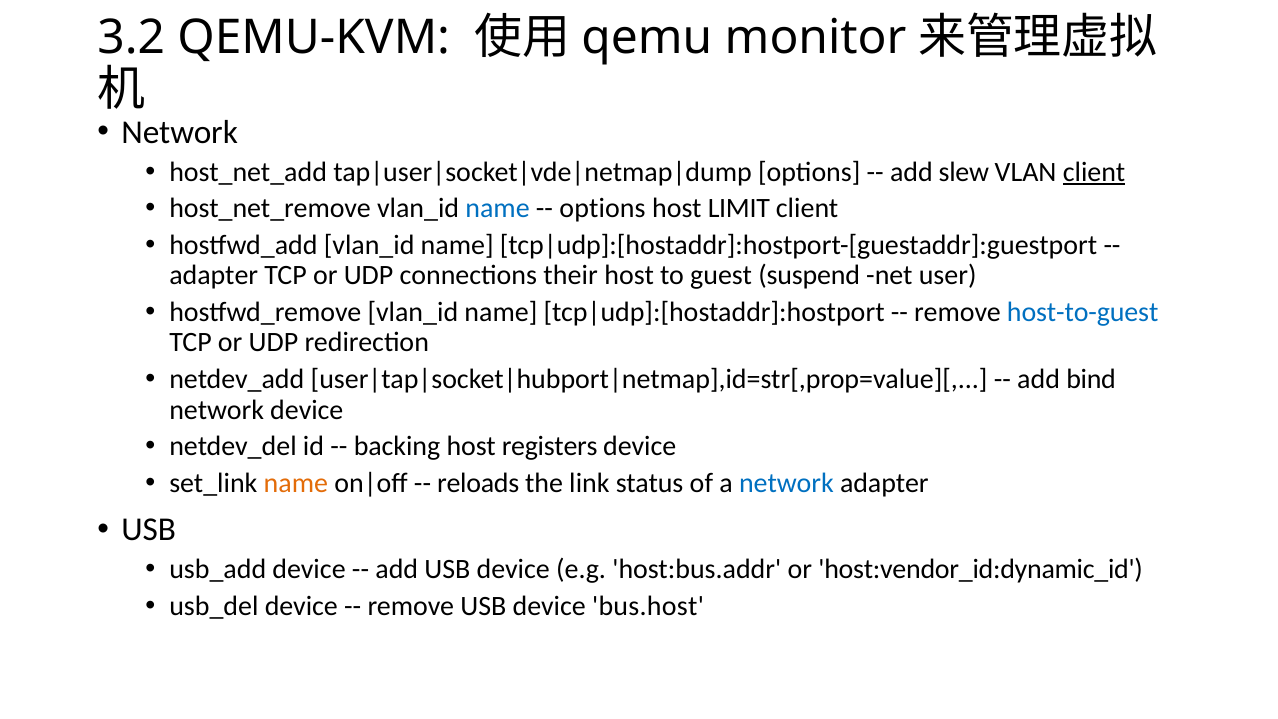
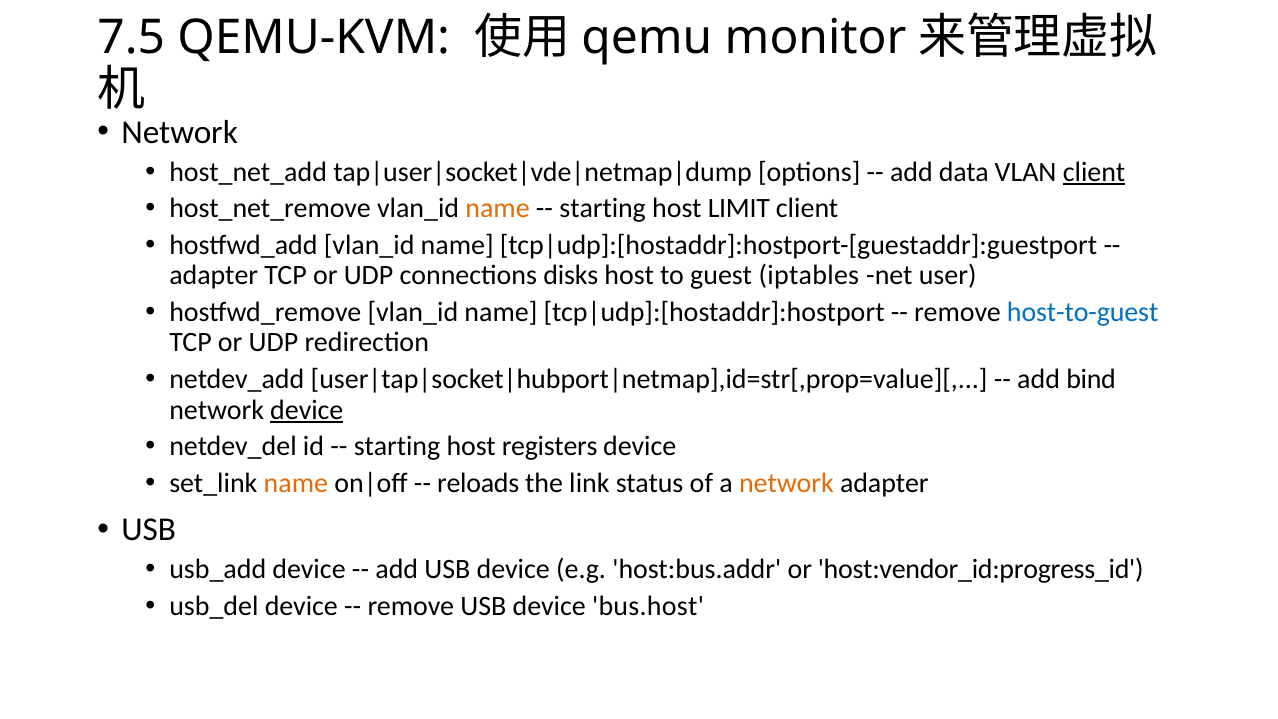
3.2: 3.2 -> 7.5
slew: slew -> data
name at (498, 209) colour: blue -> orange
options at (603, 209): options -> starting
their: their -> disks
suspend: suspend -> iptables
device at (307, 410) underline: none -> present
backing at (397, 447): backing -> starting
network at (786, 483) colour: blue -> orange
host:vendor_id:dynamic_id: host:vendor_id:dynamic_id -> host:vendor_id:progress_id
